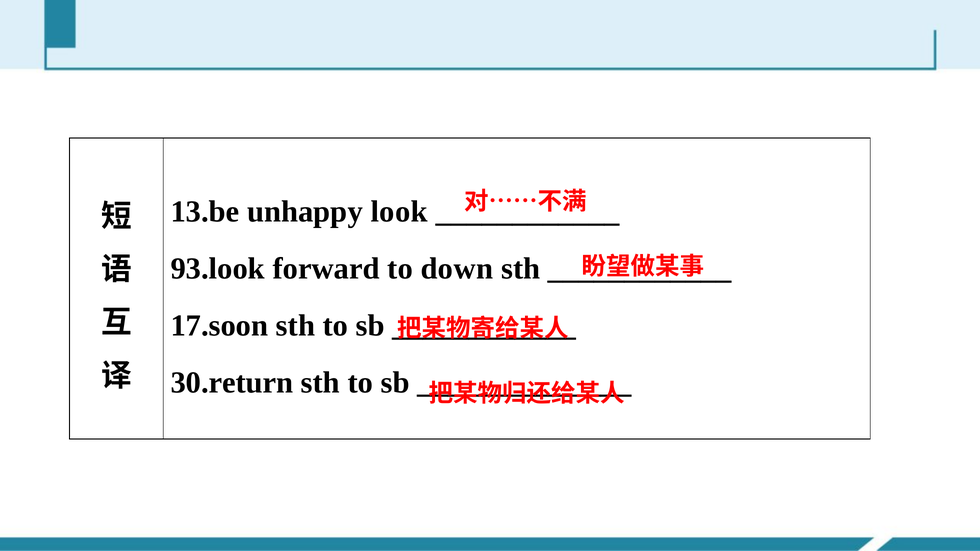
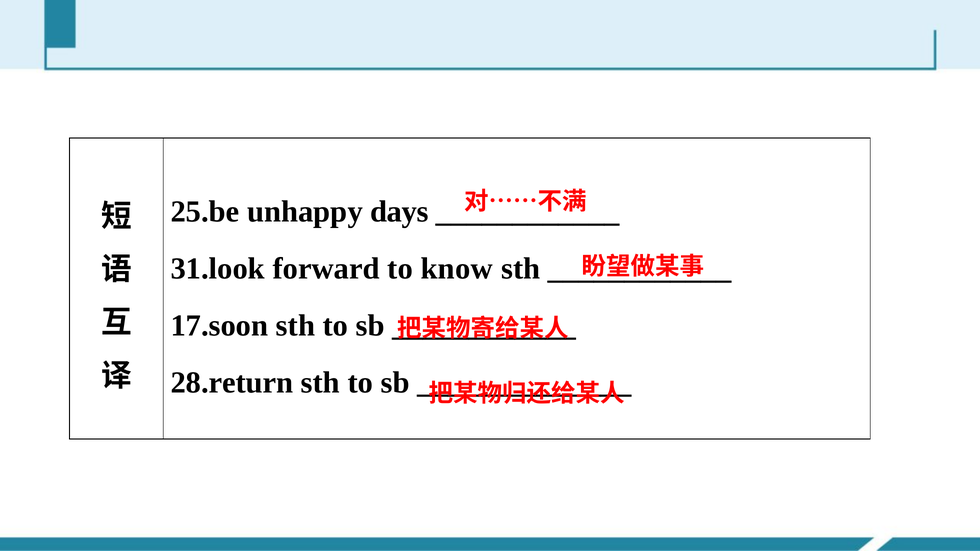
13.be: 13.be -> 25.be
look: look -> days
93.look: 93.look -> 31.look
down: down -> know
30.return: 30.return -> 28.return
